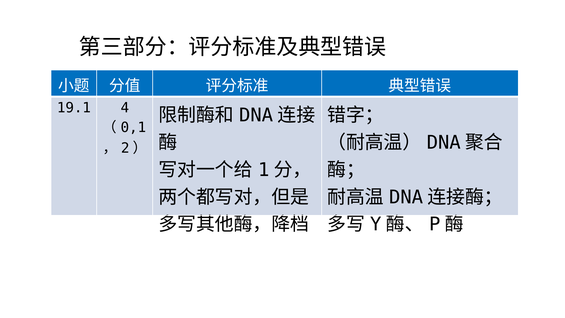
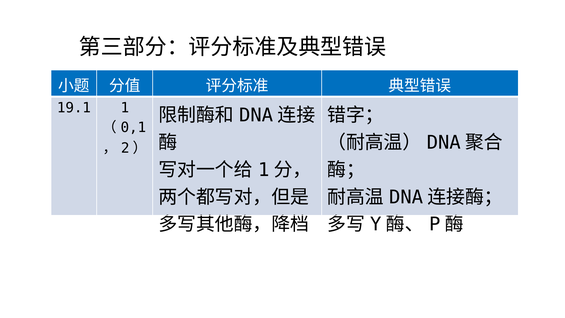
4: 4 -> 1
